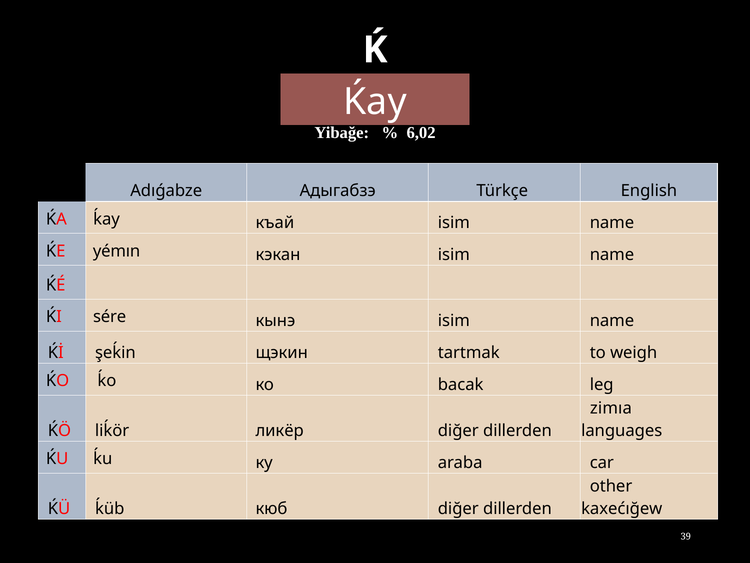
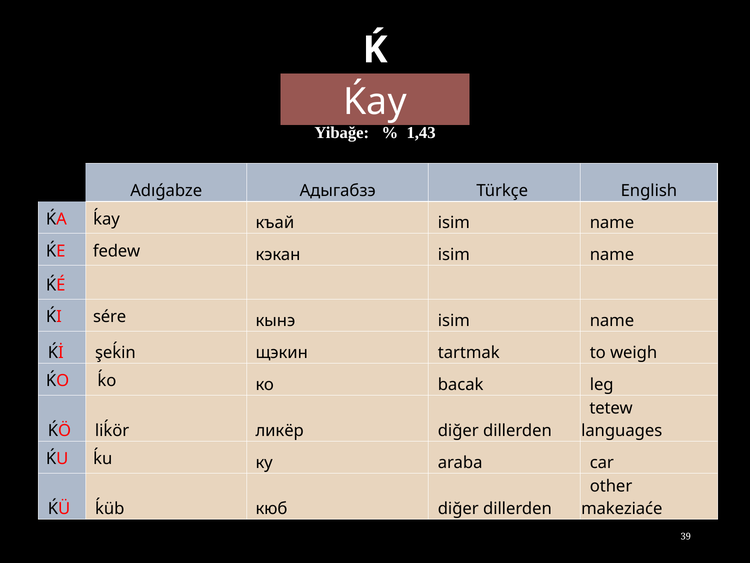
6,02: 6,02 -> 1,43
yémın: yémın -> fedew
zimıa: zimıa -> tetew
kaxećığew: kaxećığew -> makeziaće
